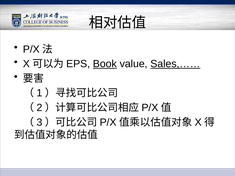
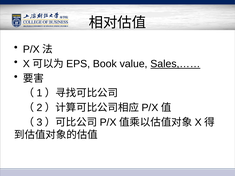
Book underline: present -> none
